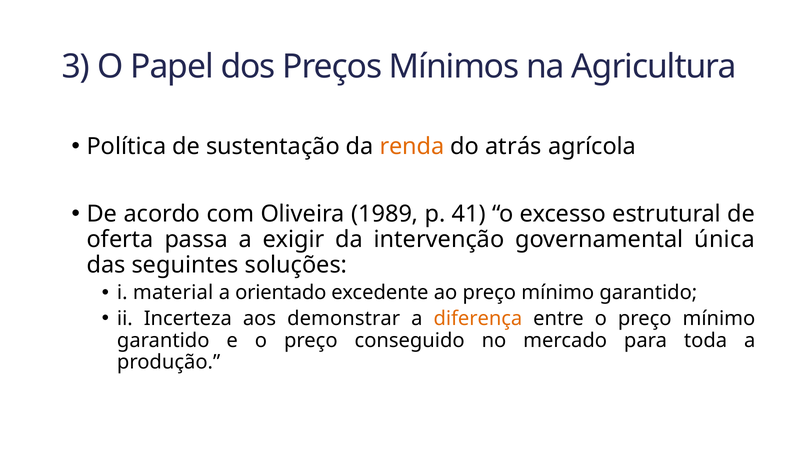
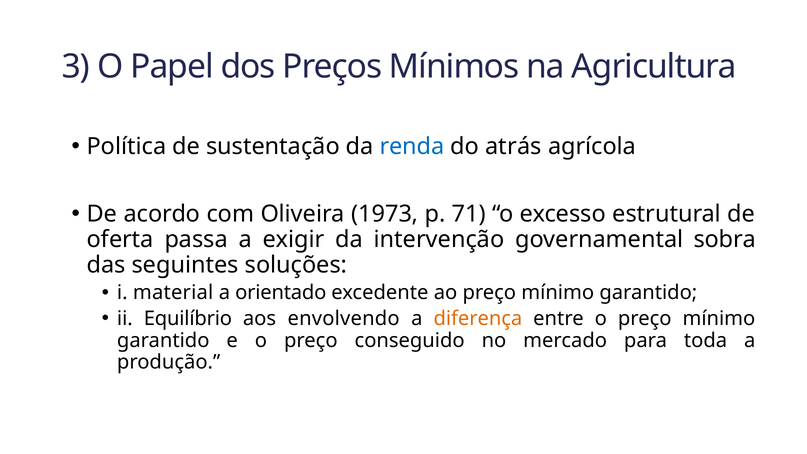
renda colour: orange -> blue
1989: 1989 -> 1973
41: 41 -> 71
única: única -> sobra
Incerteza: Incerteza -> Equilíbrio
demonstrar: demonstrar -> envolvendo
